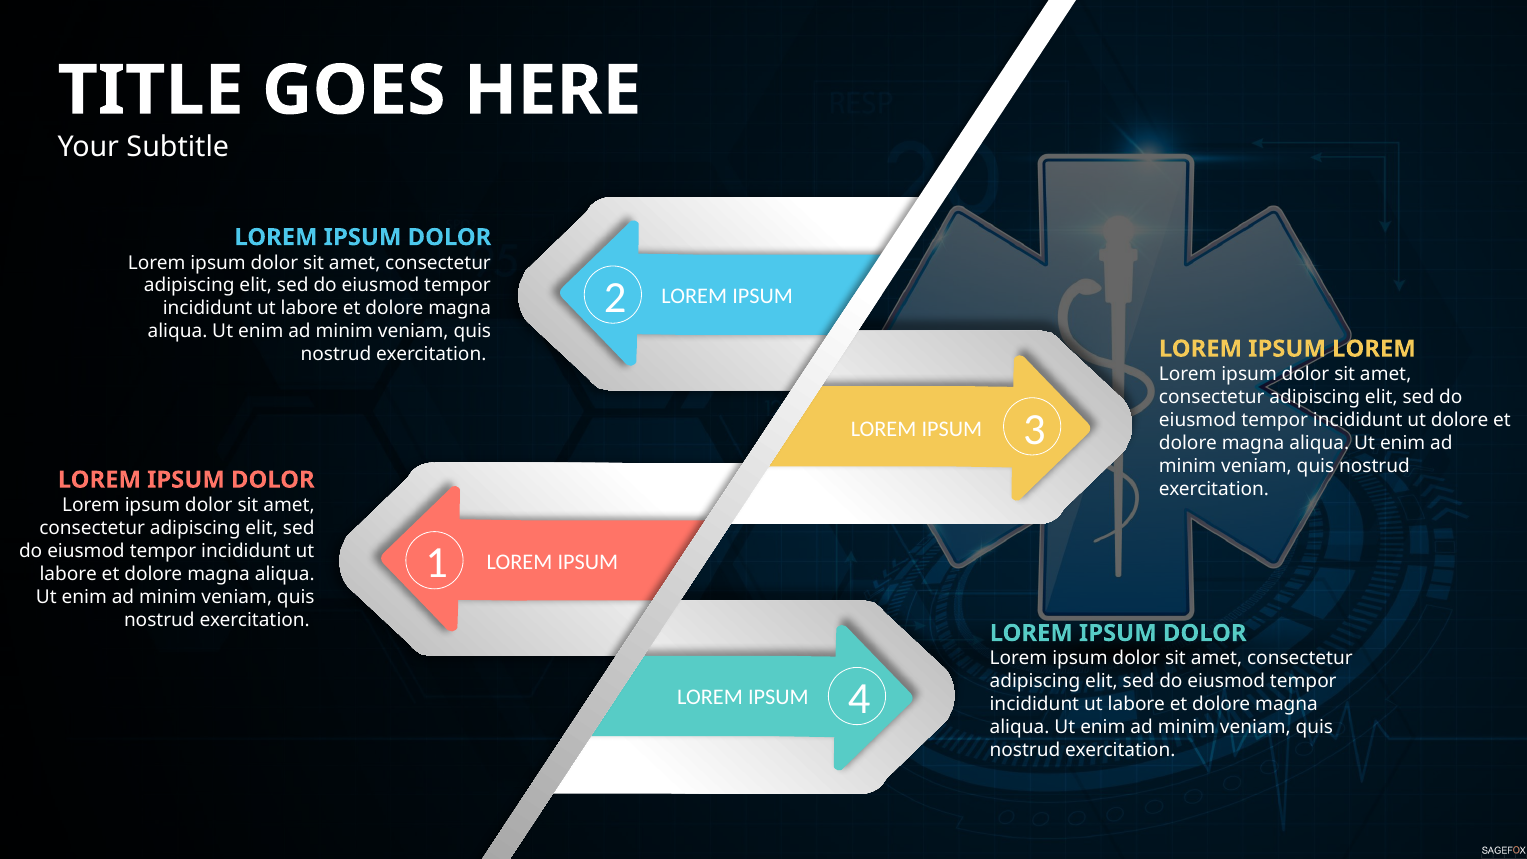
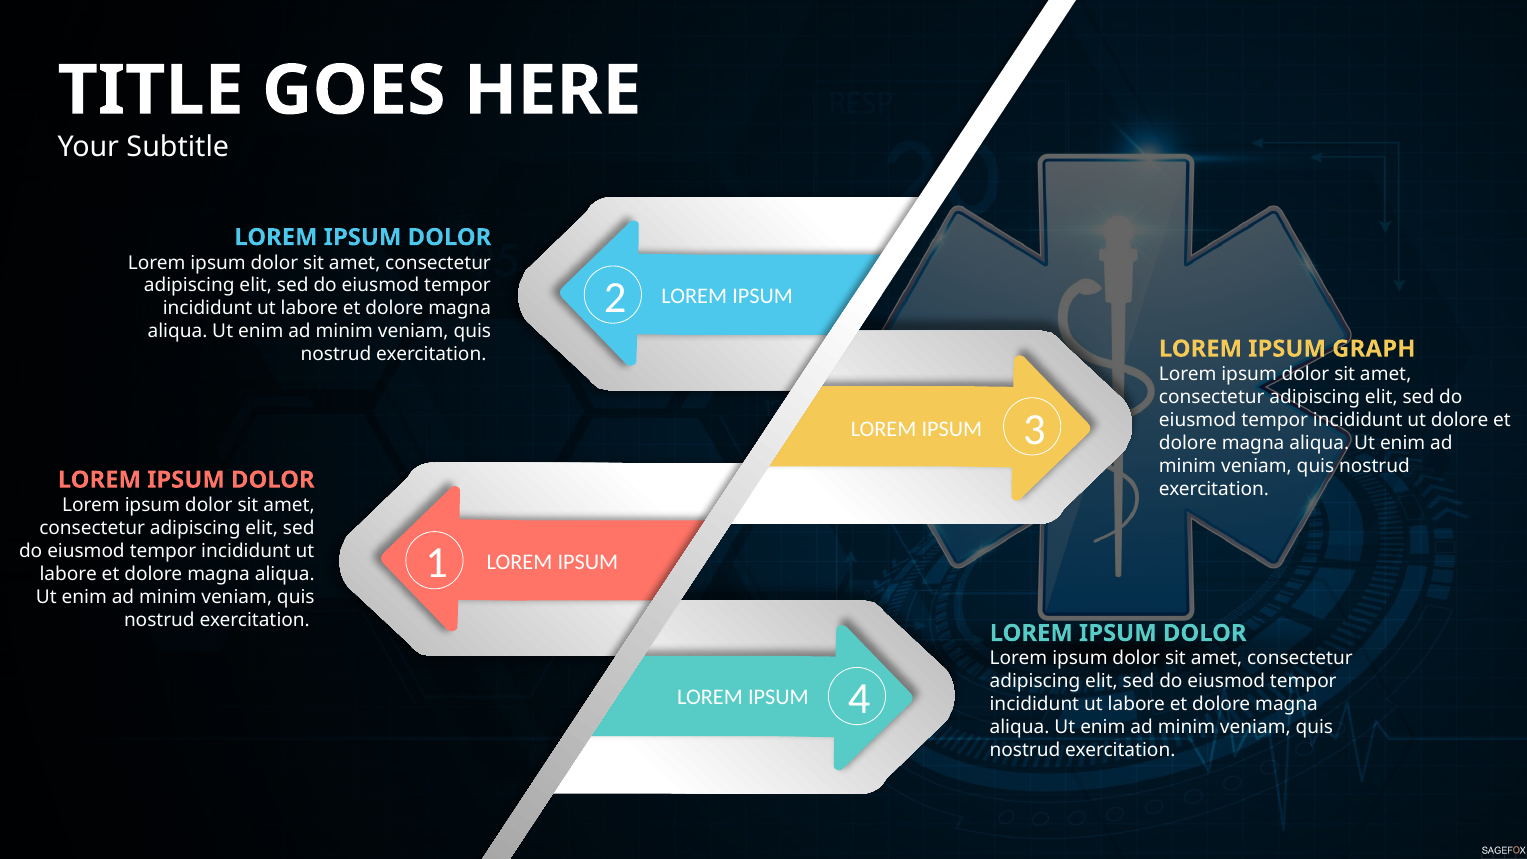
LOREM at (1374, 349): LOREM -> GRAPH
